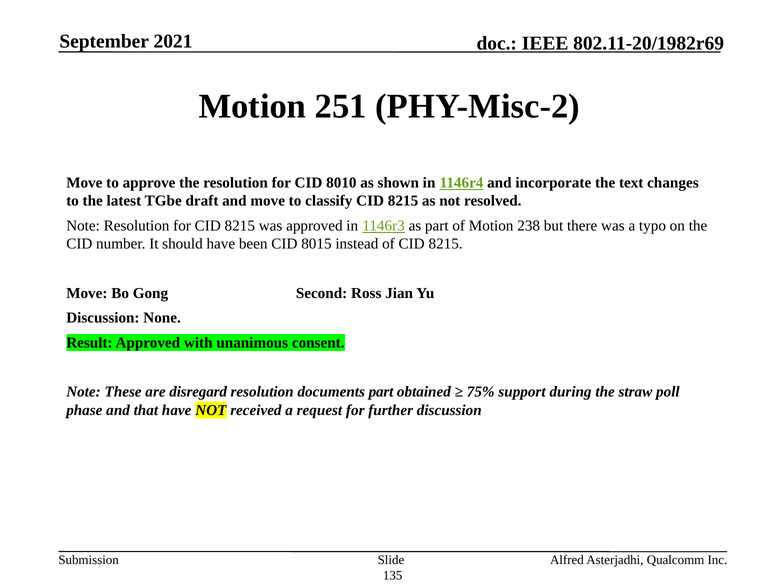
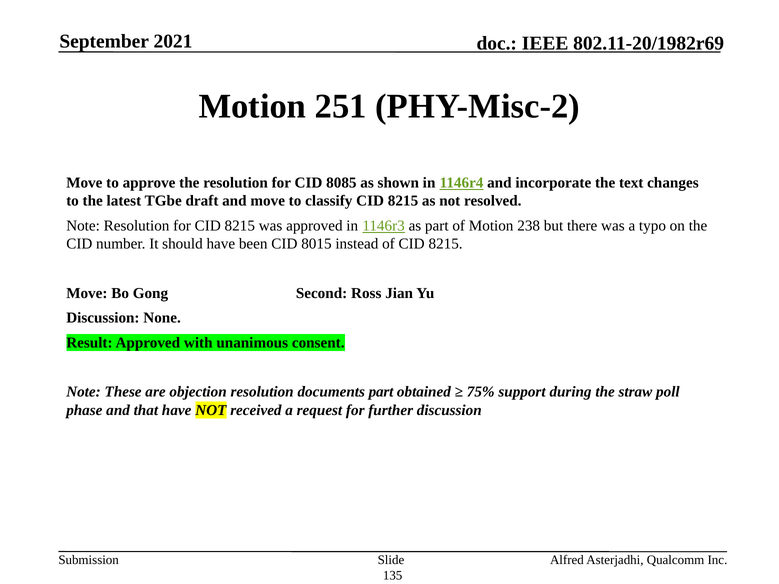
8010: 8010 -> 8085
disregard: disregard -> objection
